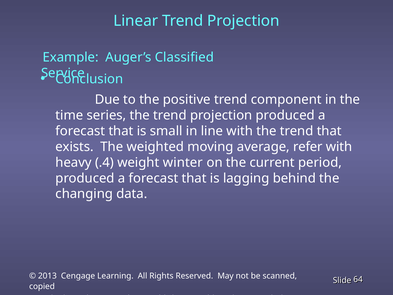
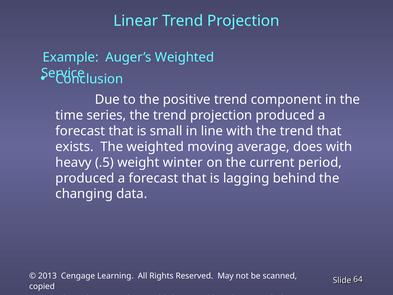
Auger’s Classified: Classified -> Weighted
refer: refer -> does
.4: .4 -> .5
